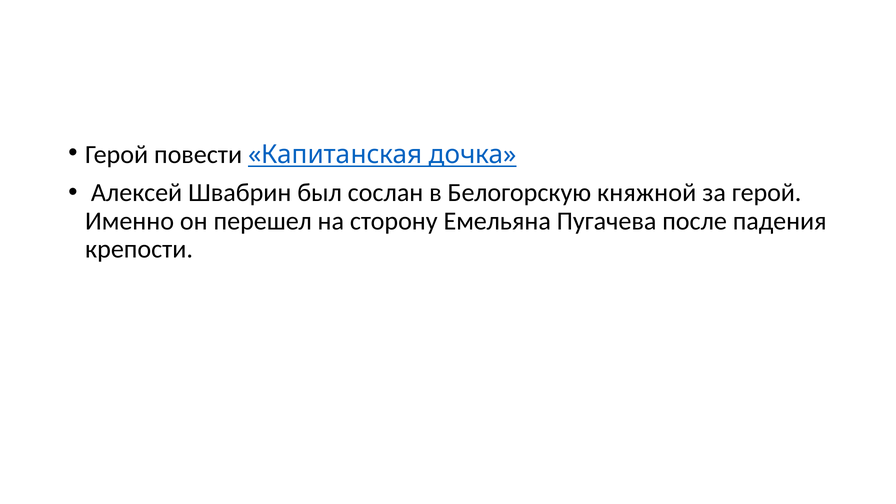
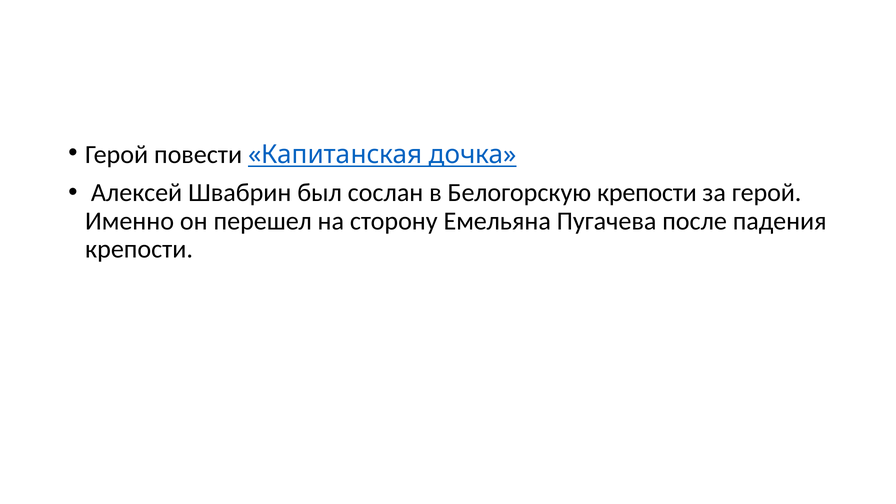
Белогорскую княжной: княжной -> крепости
